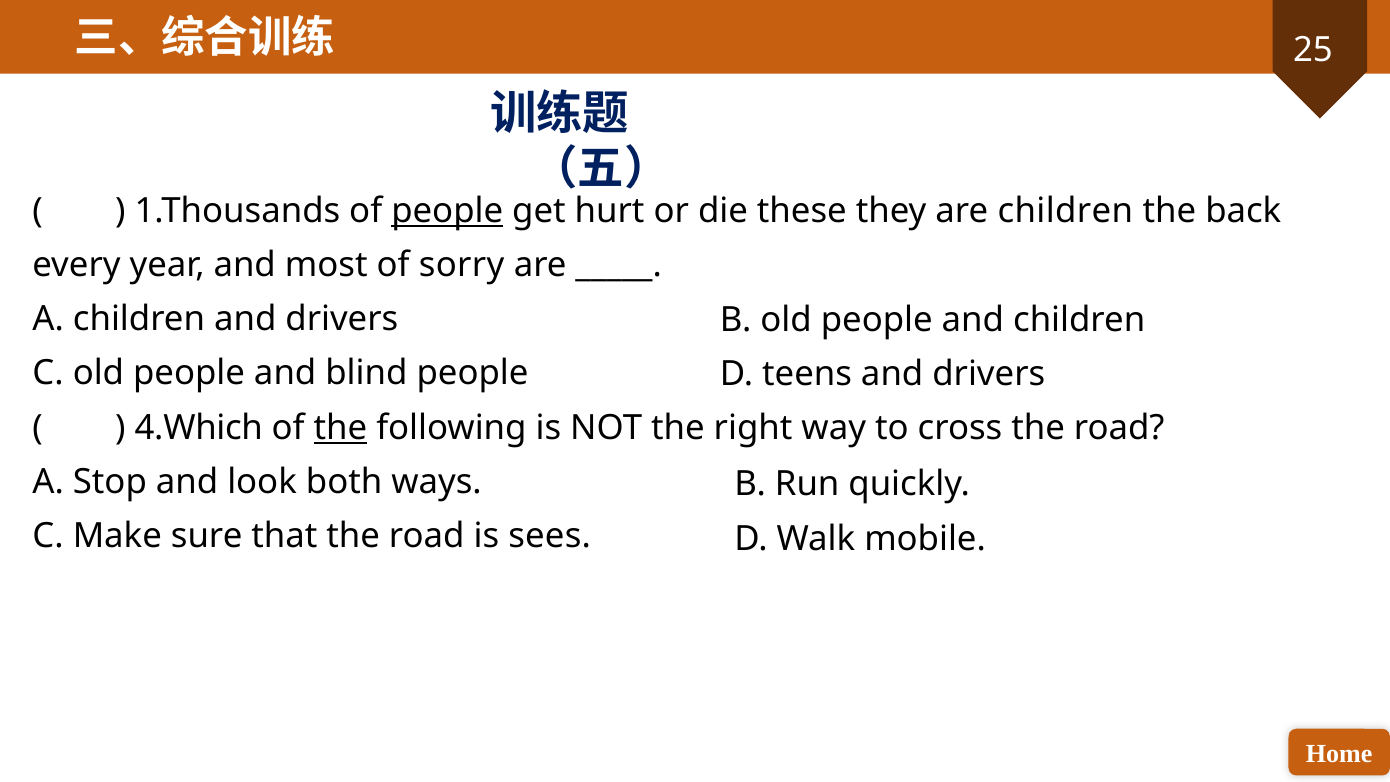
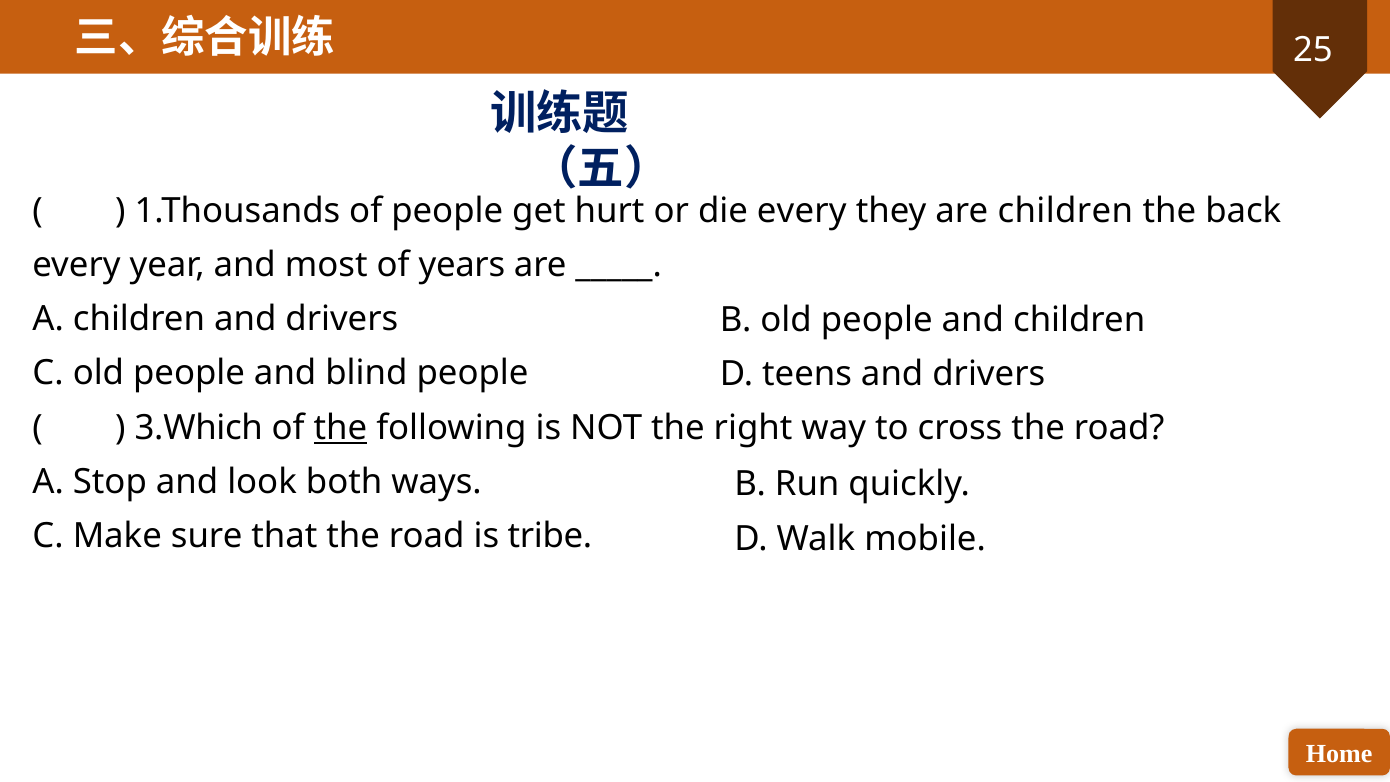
people at (447, 211) underline: present -> none
die these: these -> every
sorry: sorry -> years
4.Which: 4.Which -> 3.Which
sees: sees -> tribe
